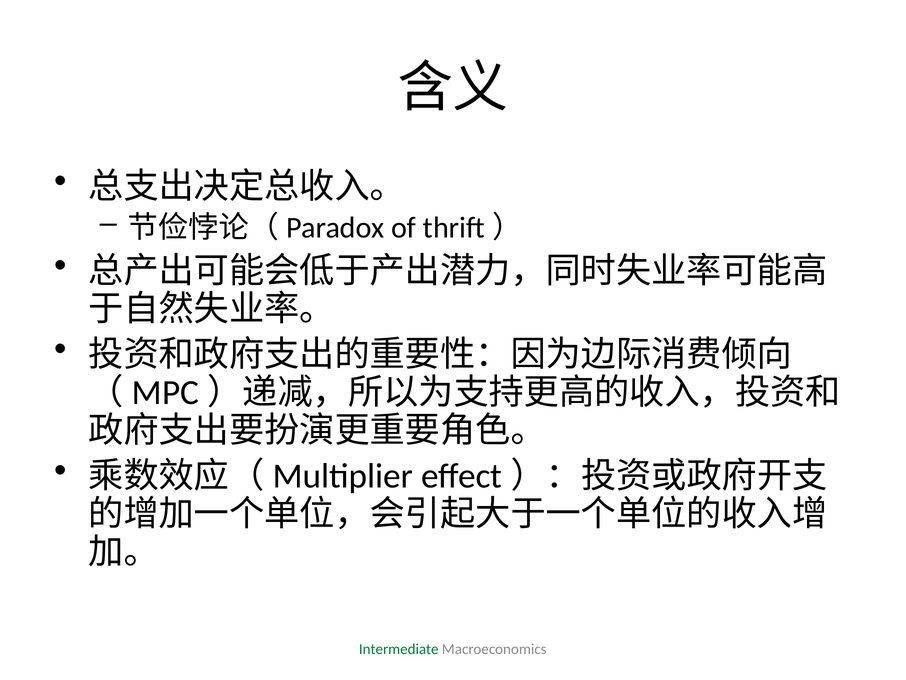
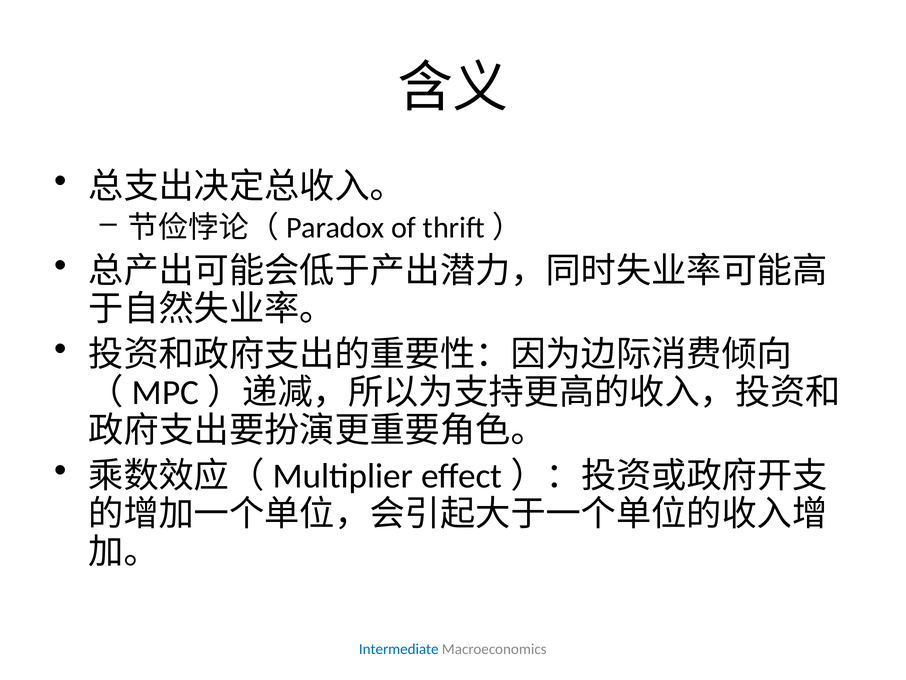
Intermediate colour: green -> blue
